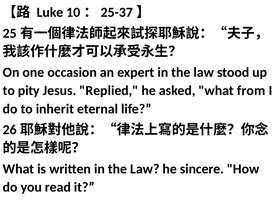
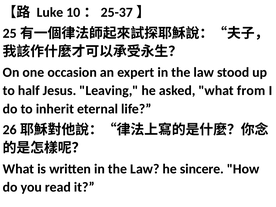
pity: pity -> half
Replied: Replied -> Leaving
